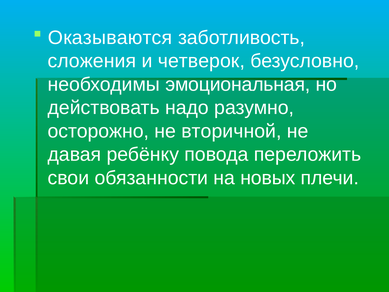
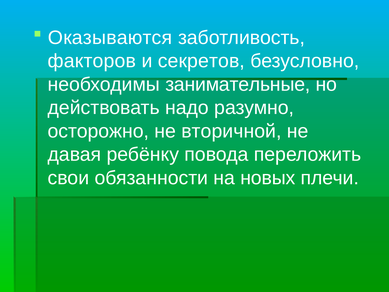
сложения: сложения -> факторов
четверок: четверок -> секретов
эмоциональная: эмоциональная -> занимательные
